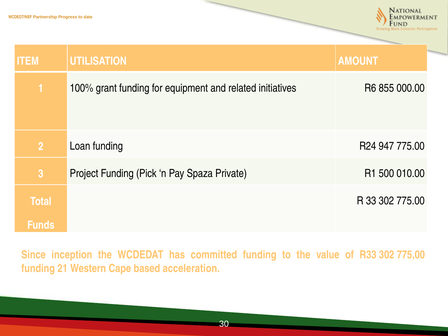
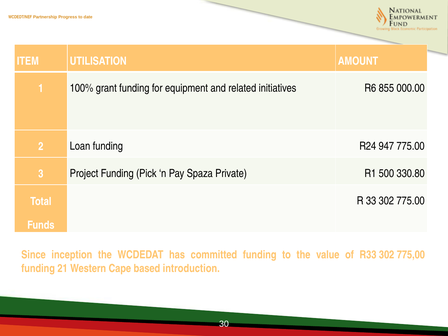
010.00: 010.00 -> 330.80
acceleration: acceleration -> introduction
